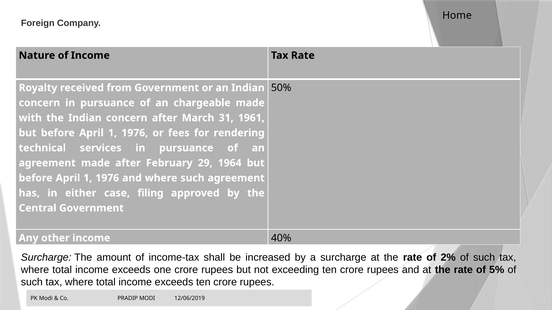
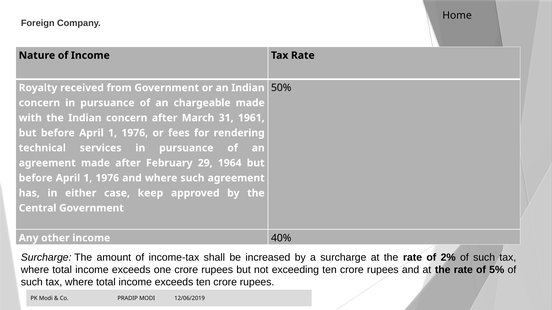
filing: filing -> keep
